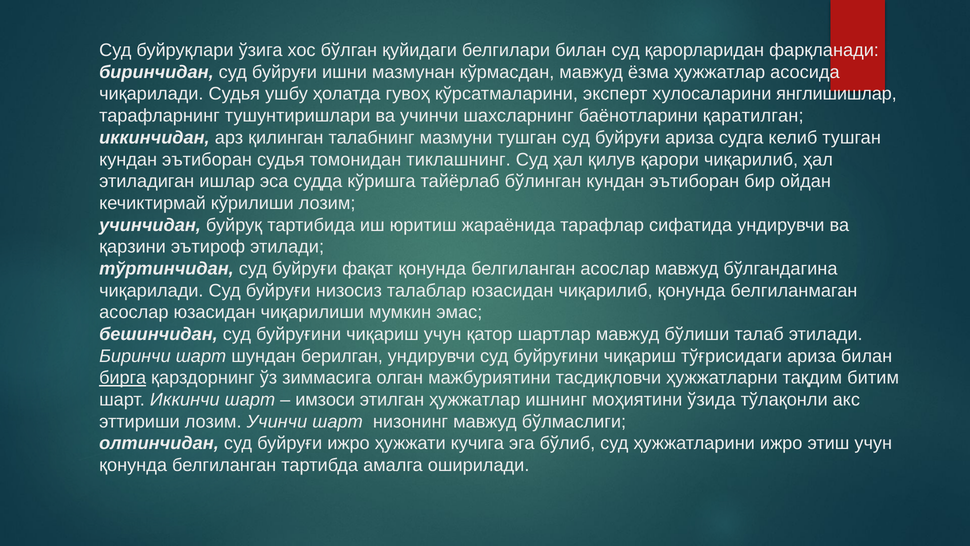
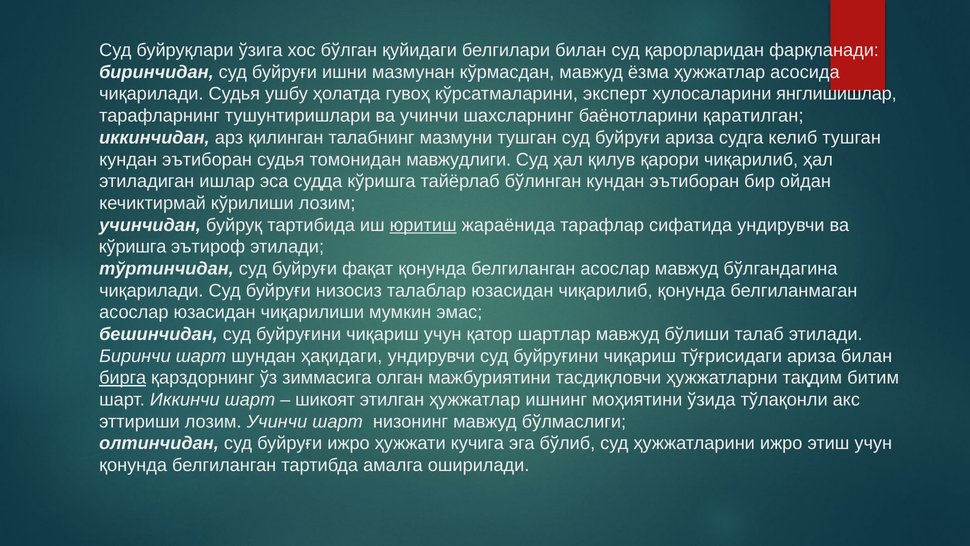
тиклашнинг: тиклашнинг -> мавжудлиги
юритиш underline: none -> present
қарзини at (133, 247): қарзини -> кўришга
берилган: берилган -> ҳақидаги
имзоси: имзоси -> шикоят
